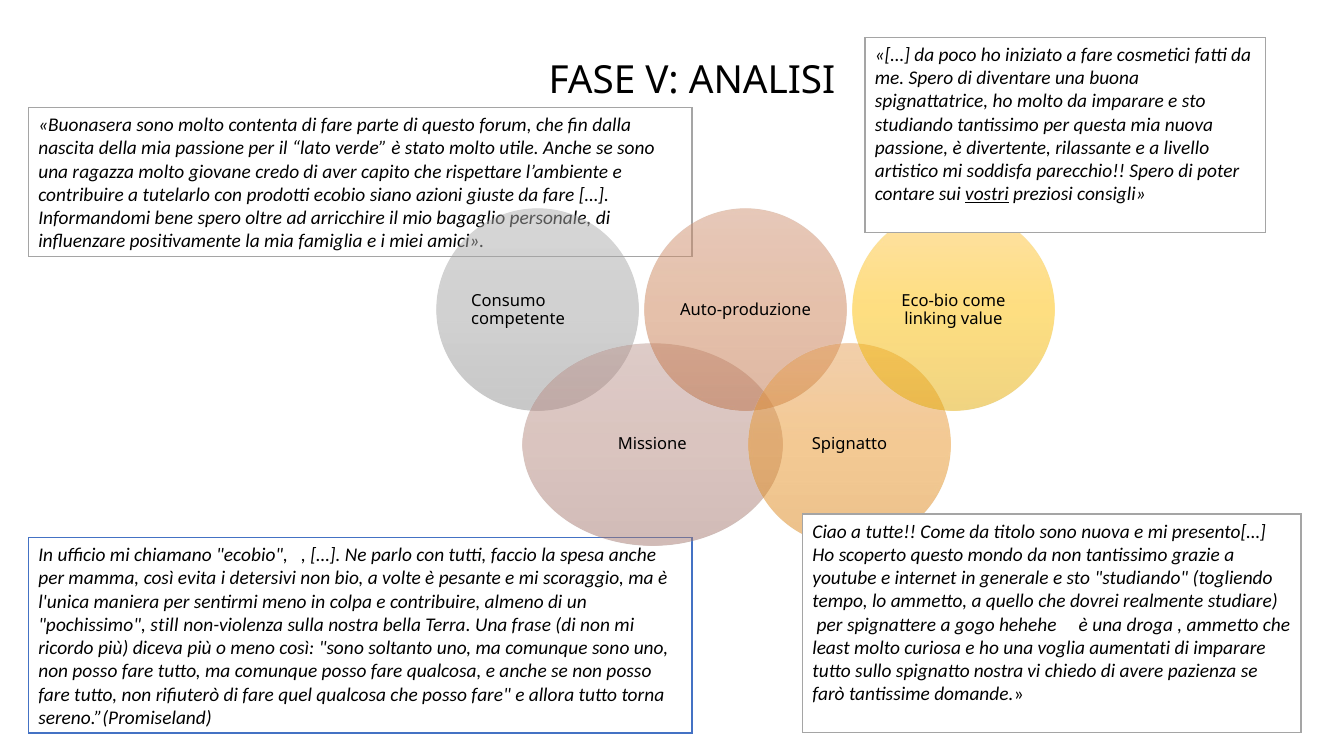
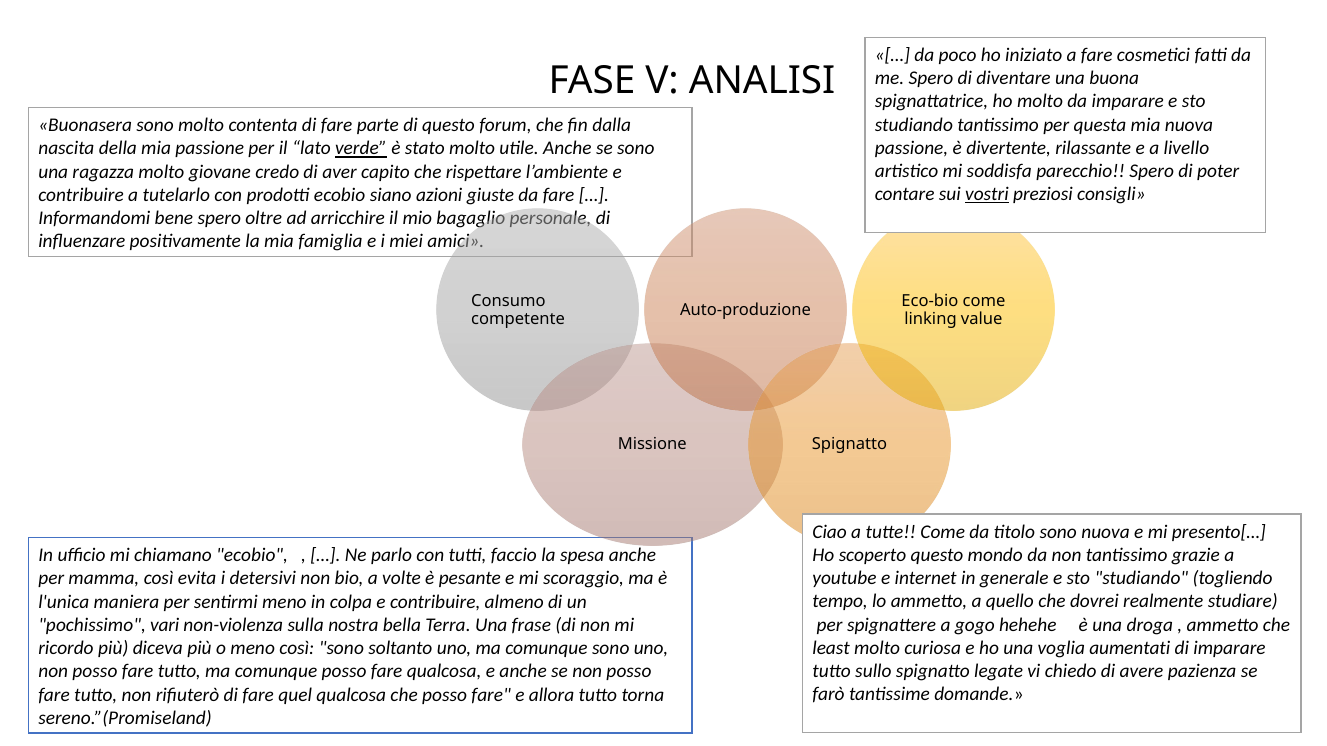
verde underline: none -> present
still: still -> vari
spignatto nostra: nostra -> legate
